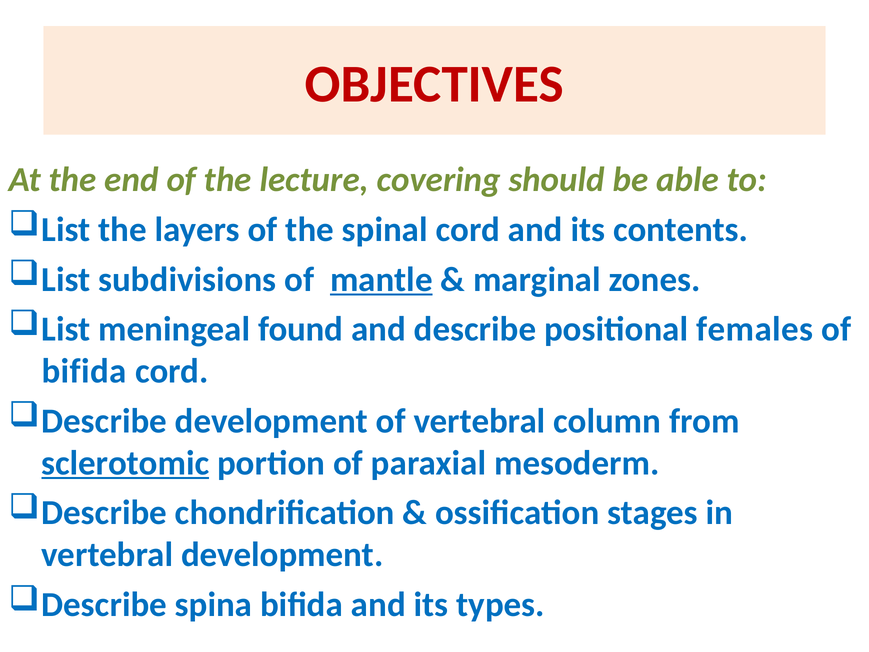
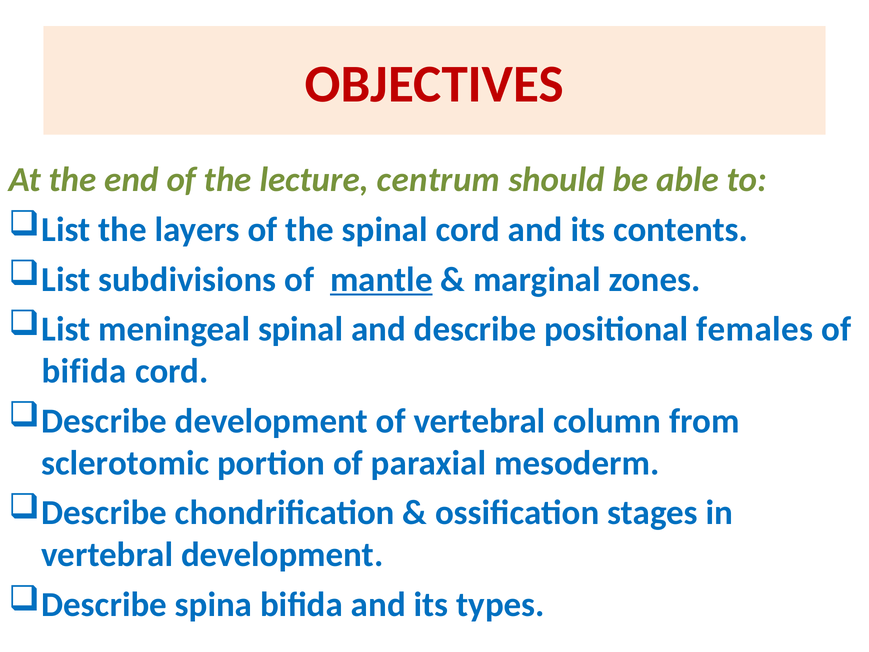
covering: covering -> centrum
meningeal found: found -> spinal
sclerotomic underline: present -> none
